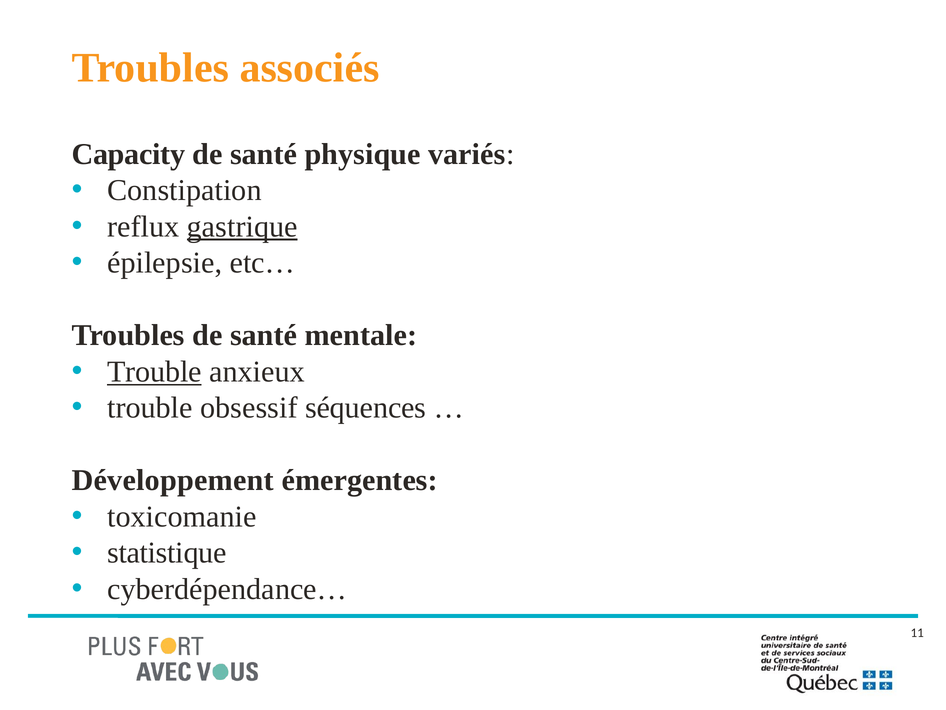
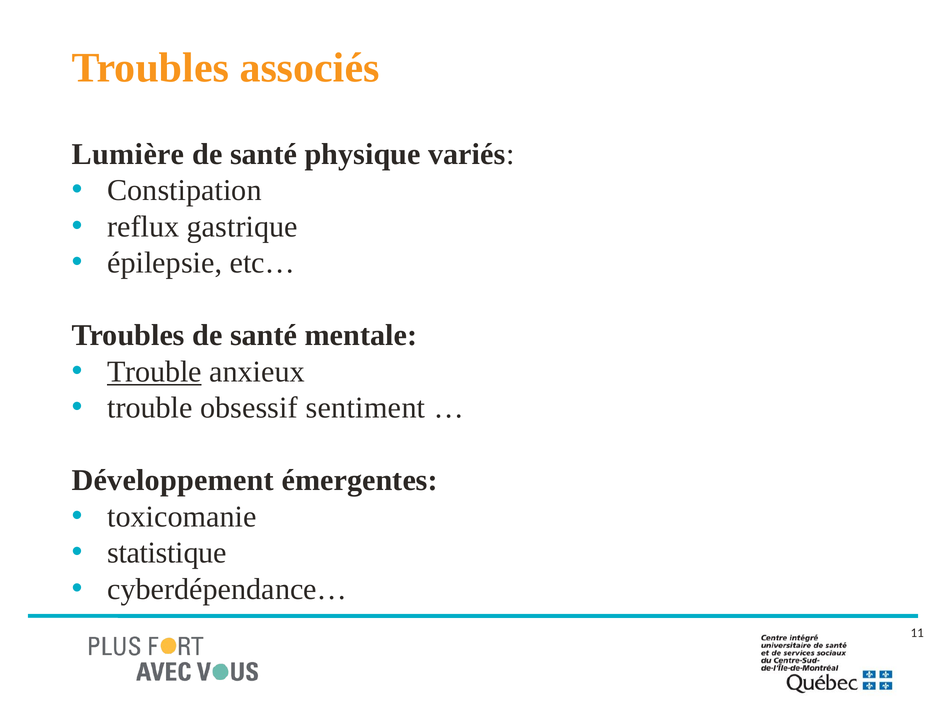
Capacity: Capacity -> Lumière
gastrique underline: present -> none
séquences: séquences -> sentiment
